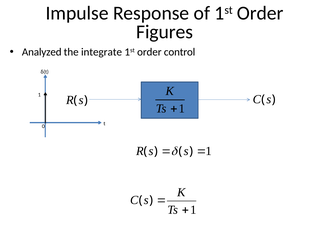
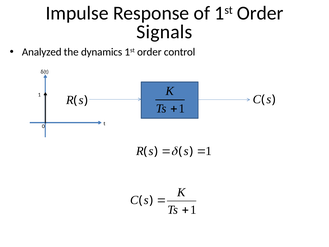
Figures: Figures -> Signals
integrate: integrate -> dynamics
